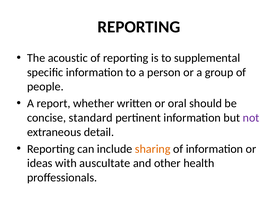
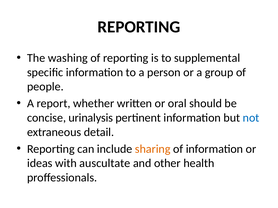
acoustic: acoustic -> washing
standard: standard -> urinalysis
not colour: purple -> blue
